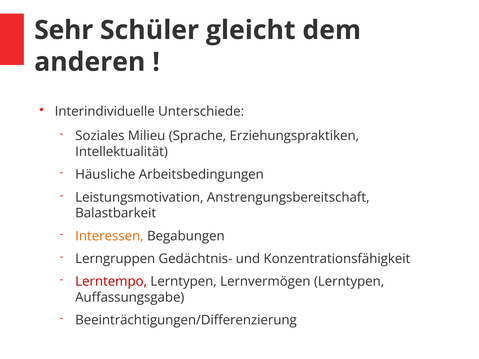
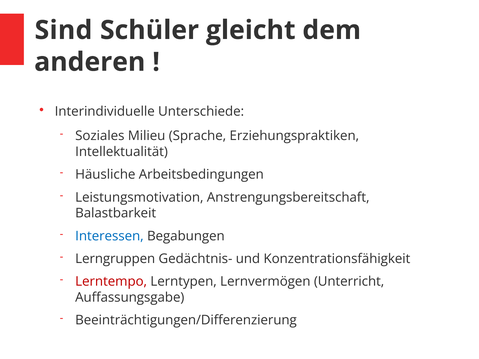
Sehr: Sehr -> Sind
Interessen colour: orange -> blue
Lernvermögen Lerntypen: Lerntypen -> Unterricht
